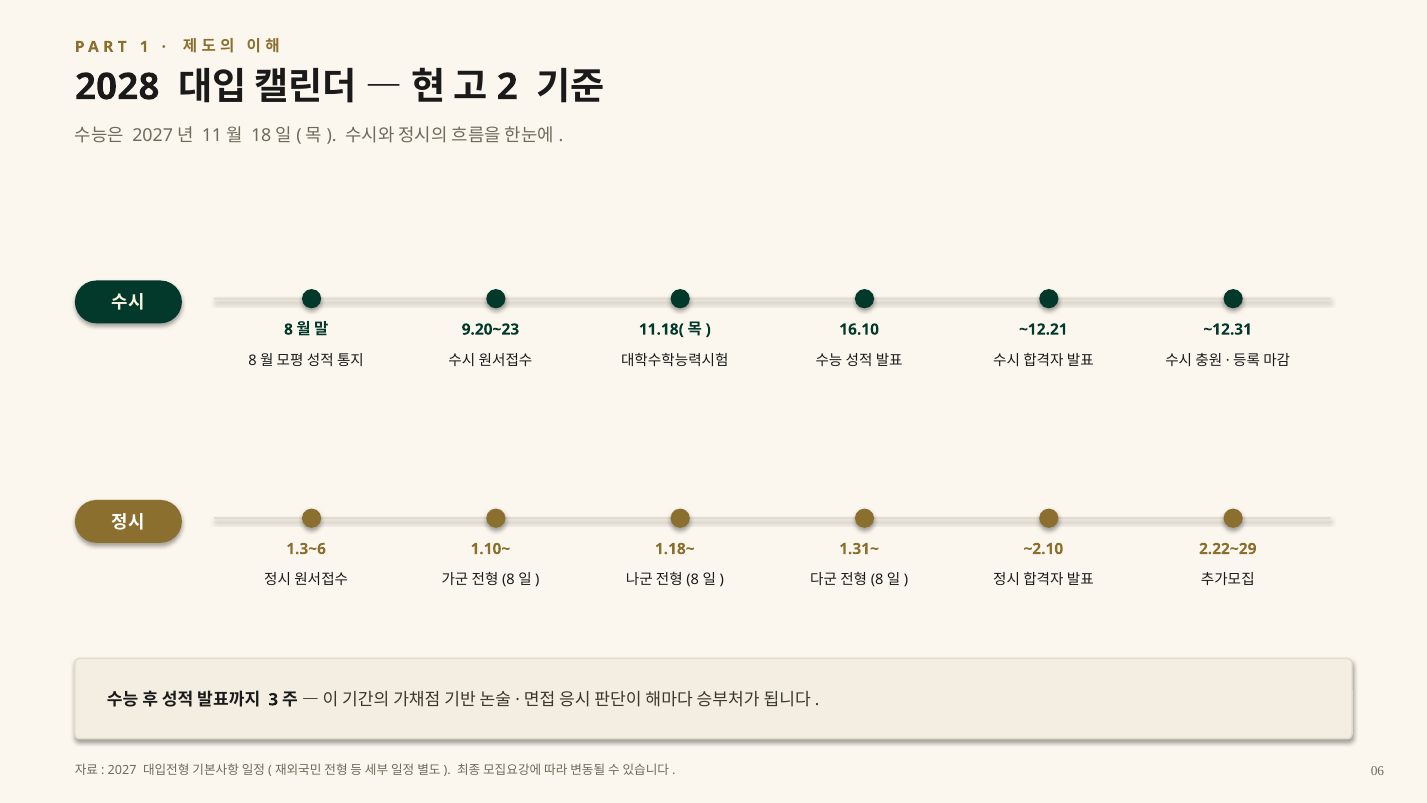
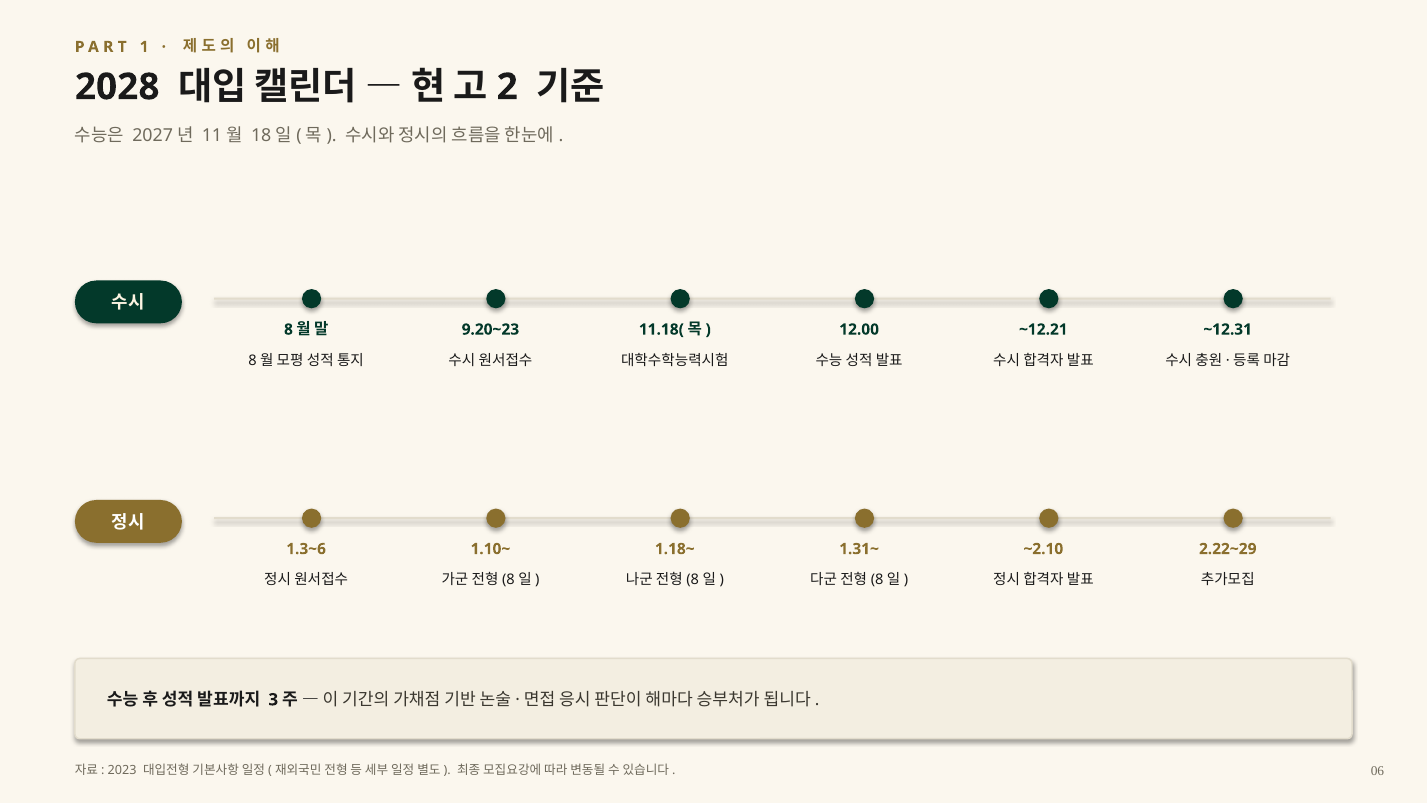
16.10: 16.10 -> 12.00
2027: 2027 -> 2023
